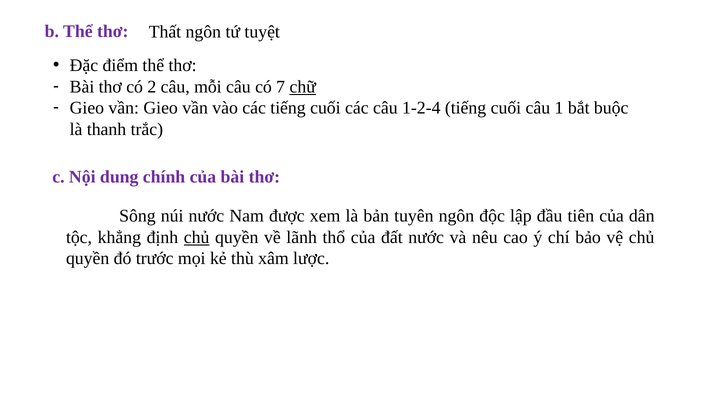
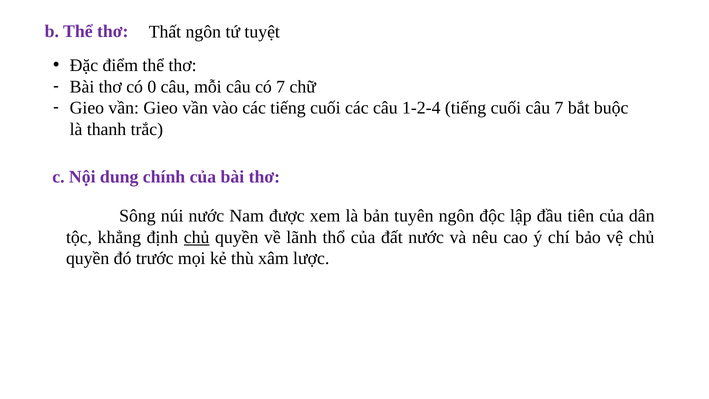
2: 2 -> 0
chữ underline: present -> none
câu 1: 1 -> 7
